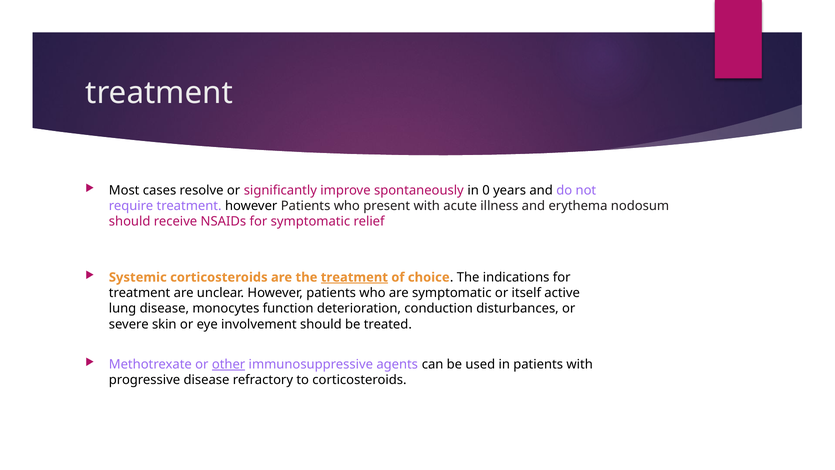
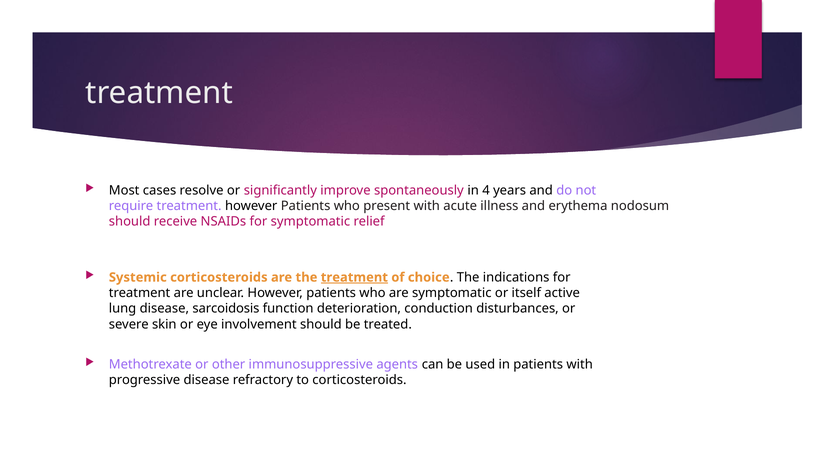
0: 0 -> 4
monocytes: monocytes -> sarcoidosis
other underline: present -> none
